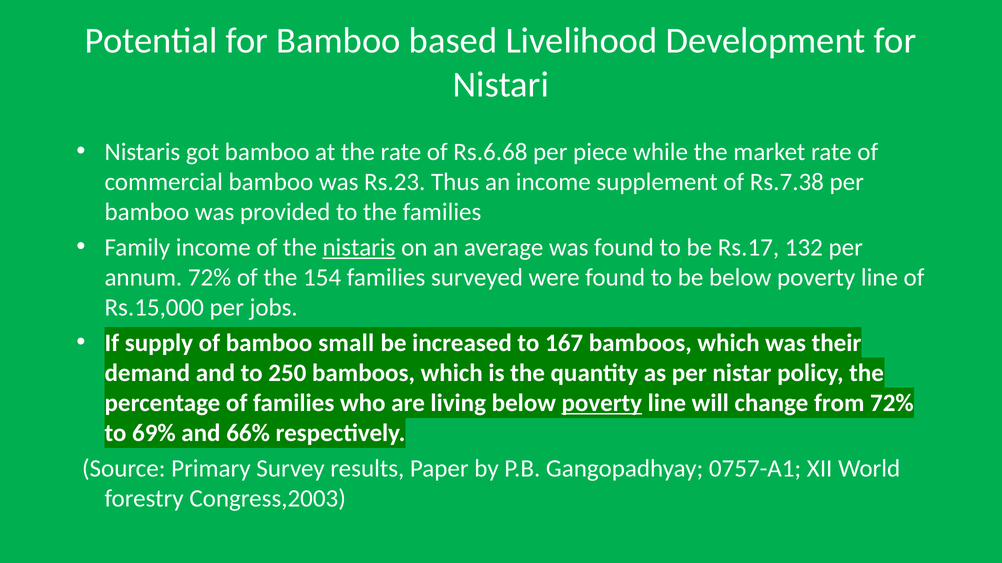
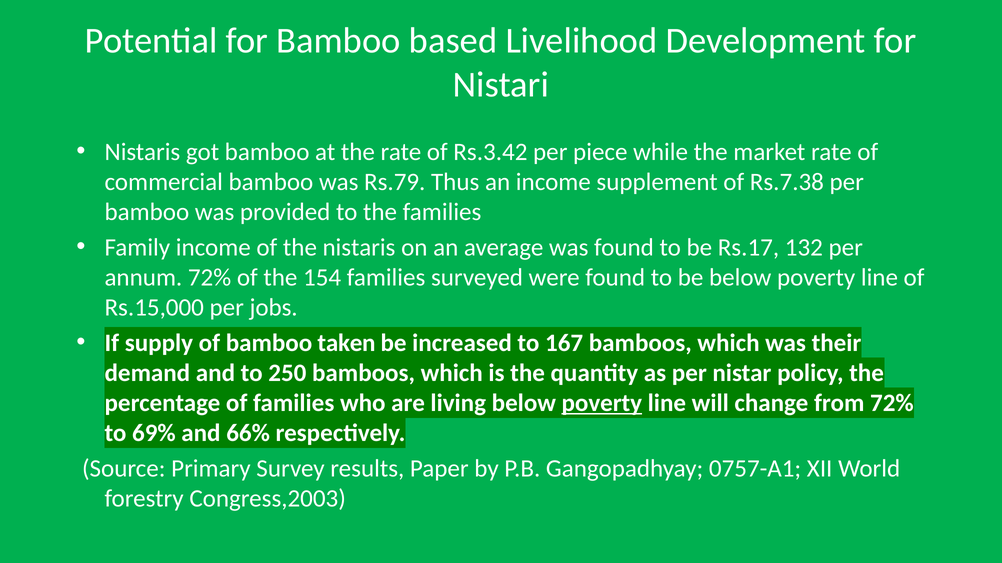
Rs.6.68: Rs.6.68 -> Rs.3.42
Rs.23: Rs.23 -> Rs.79
nistaris at (359, 248) underline: present -> none
small: small -> taken
